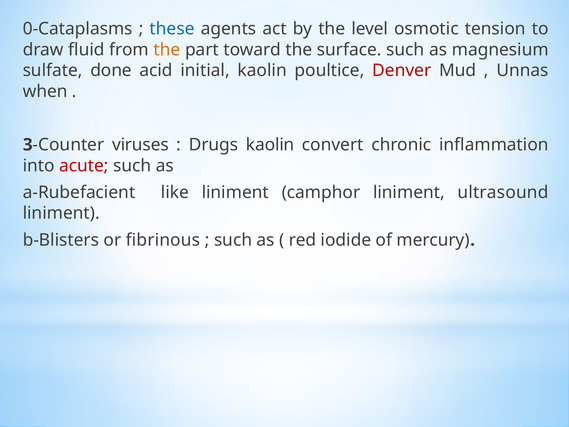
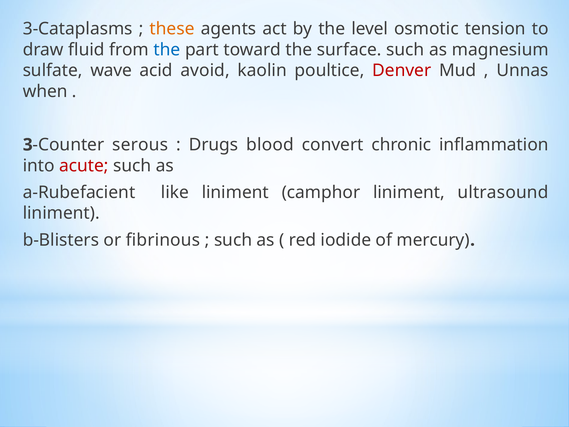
0-Cataplasms: 0-Cataplasms -> 3-Cataplasms
these colour: blue -> orange
the at (167, 50) colour: orange -> blue
done: done -> wave
initial: initial -> avoid
viruses: viruses -> serous
Drugs kaolin: kaolin -> blood
